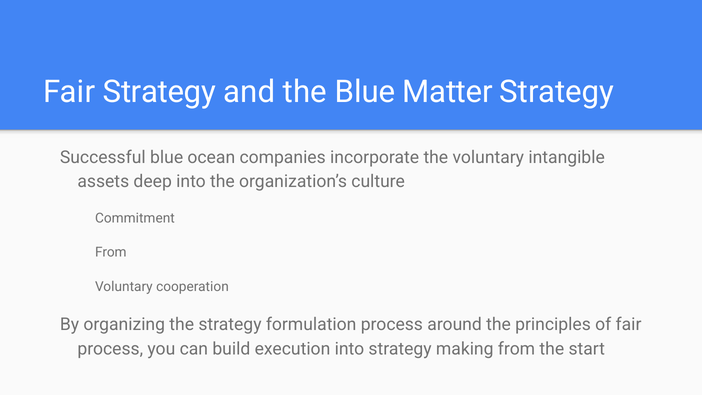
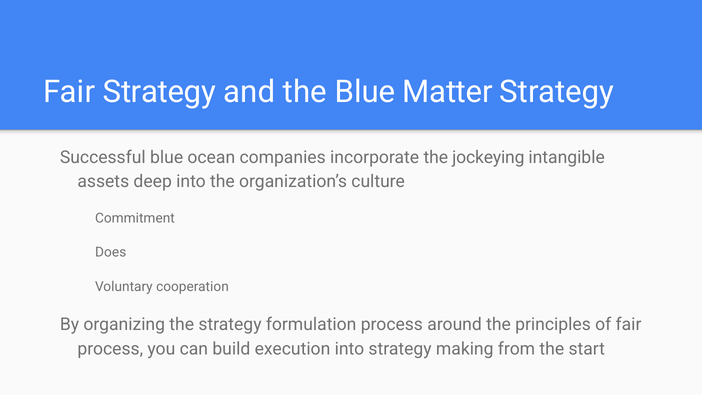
the voluntary: voluntary -> jockeying
From at (111, 252): From -> Does
